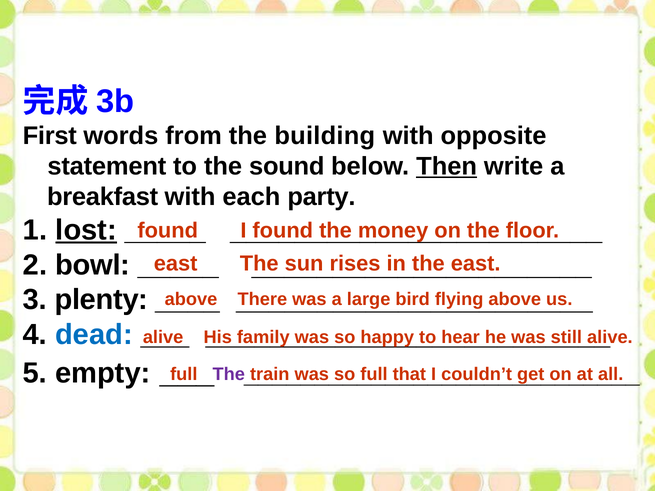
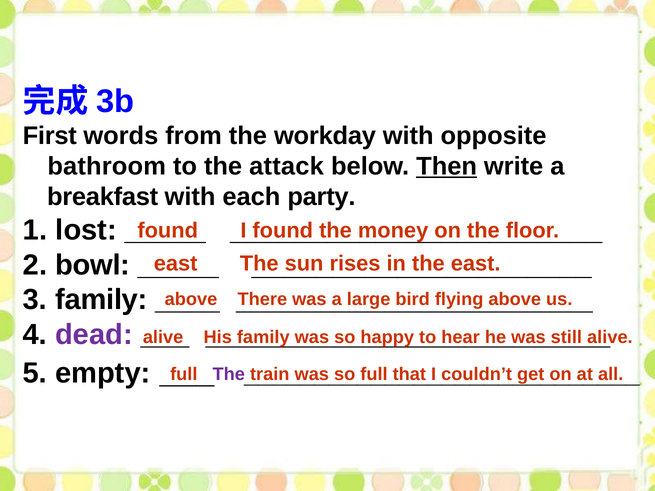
building: building -> workday
statement: statement -> bathroom
sound: sound -> attack
lost underline: present -> none
3 plenty: plenty -> family
dead colour: blue -> purple
